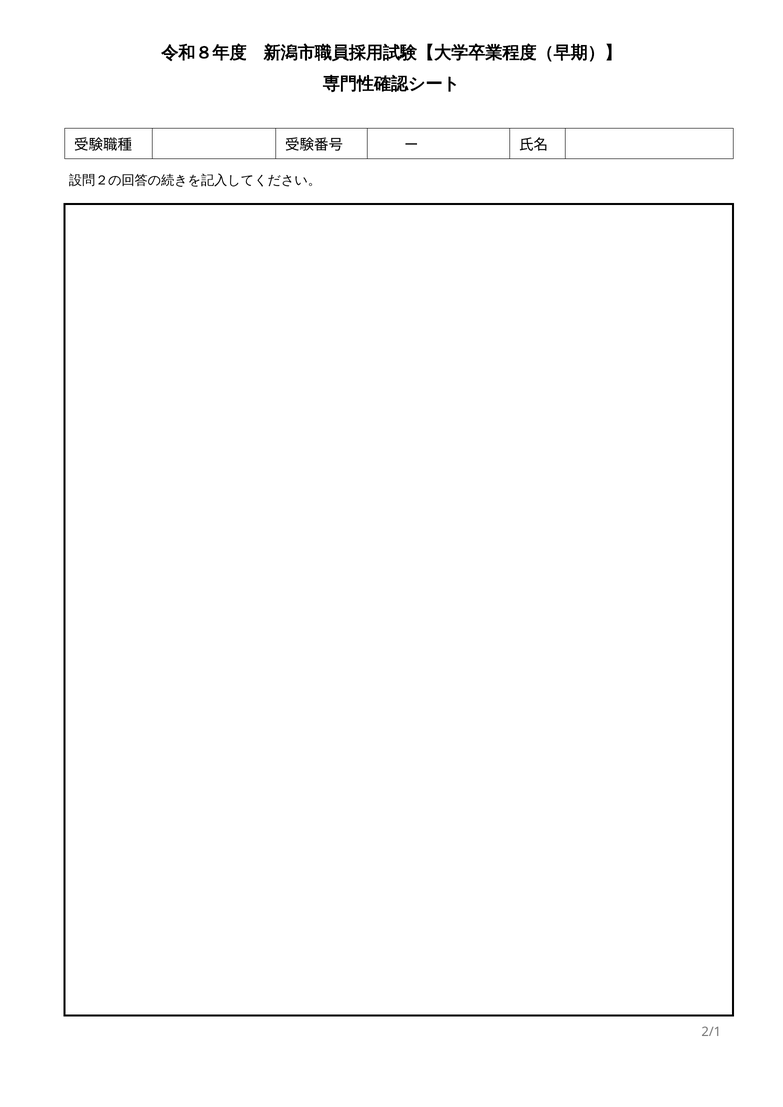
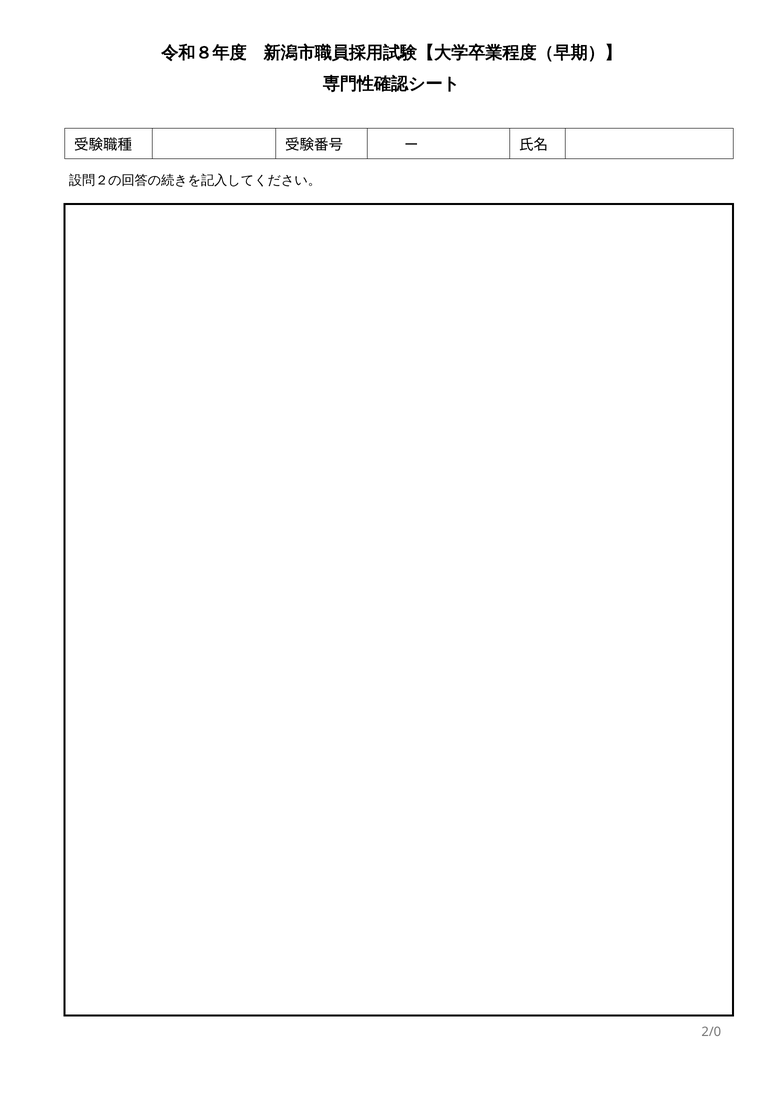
2/1: 2/1 -> 2/0
